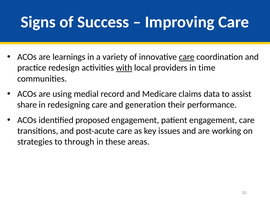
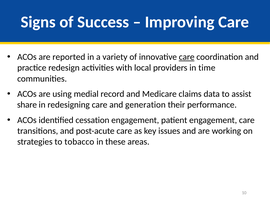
learnings: learnings -> reported
with underline: present -> none
proposed: proposed -> cessation
through: through -> tobacco
